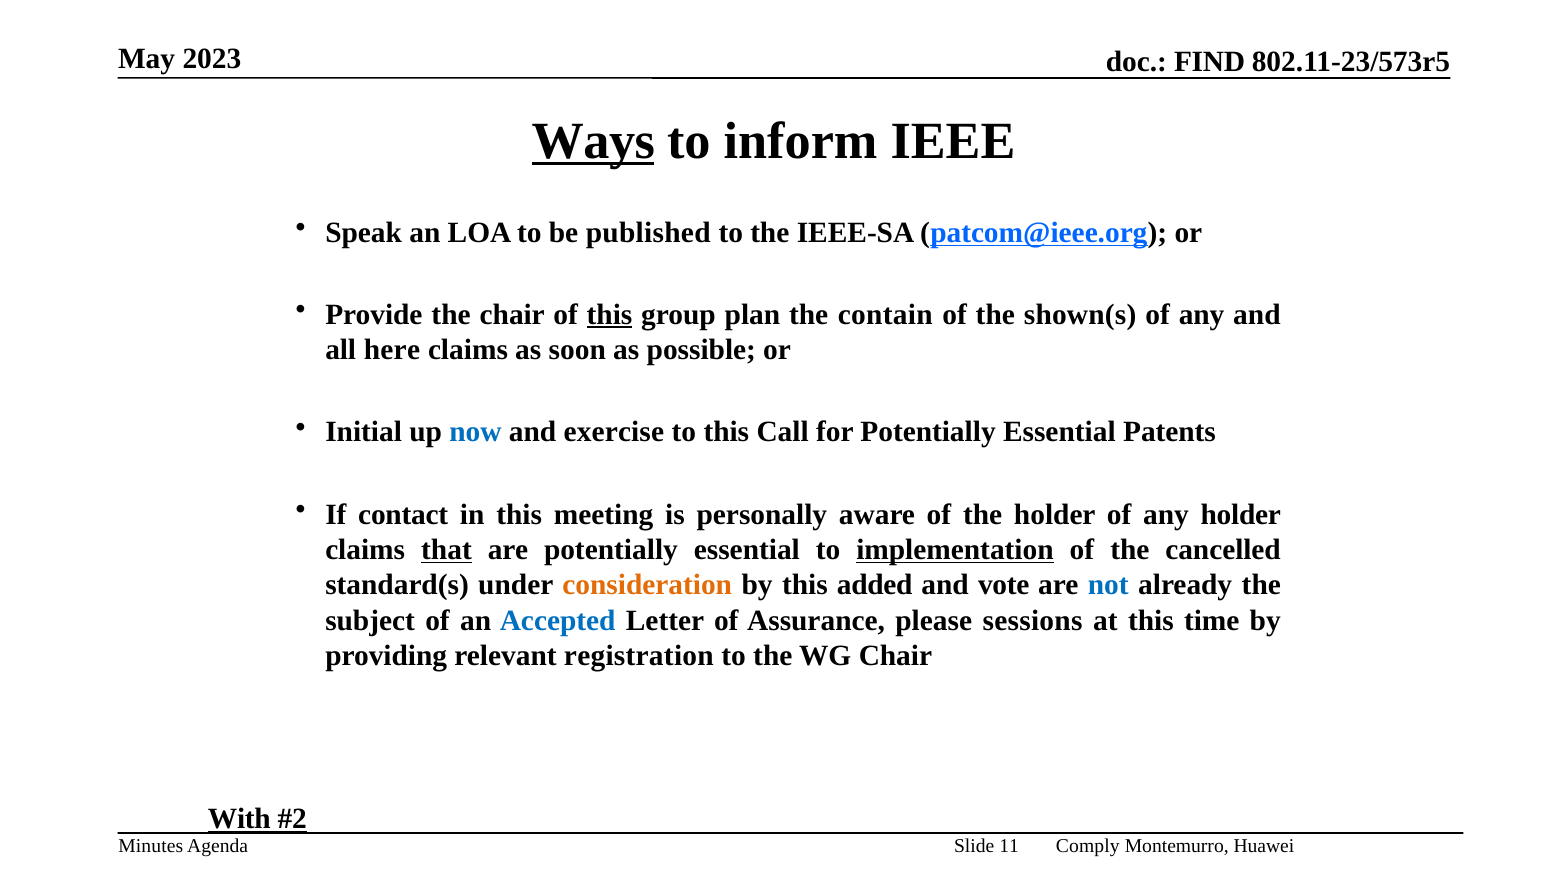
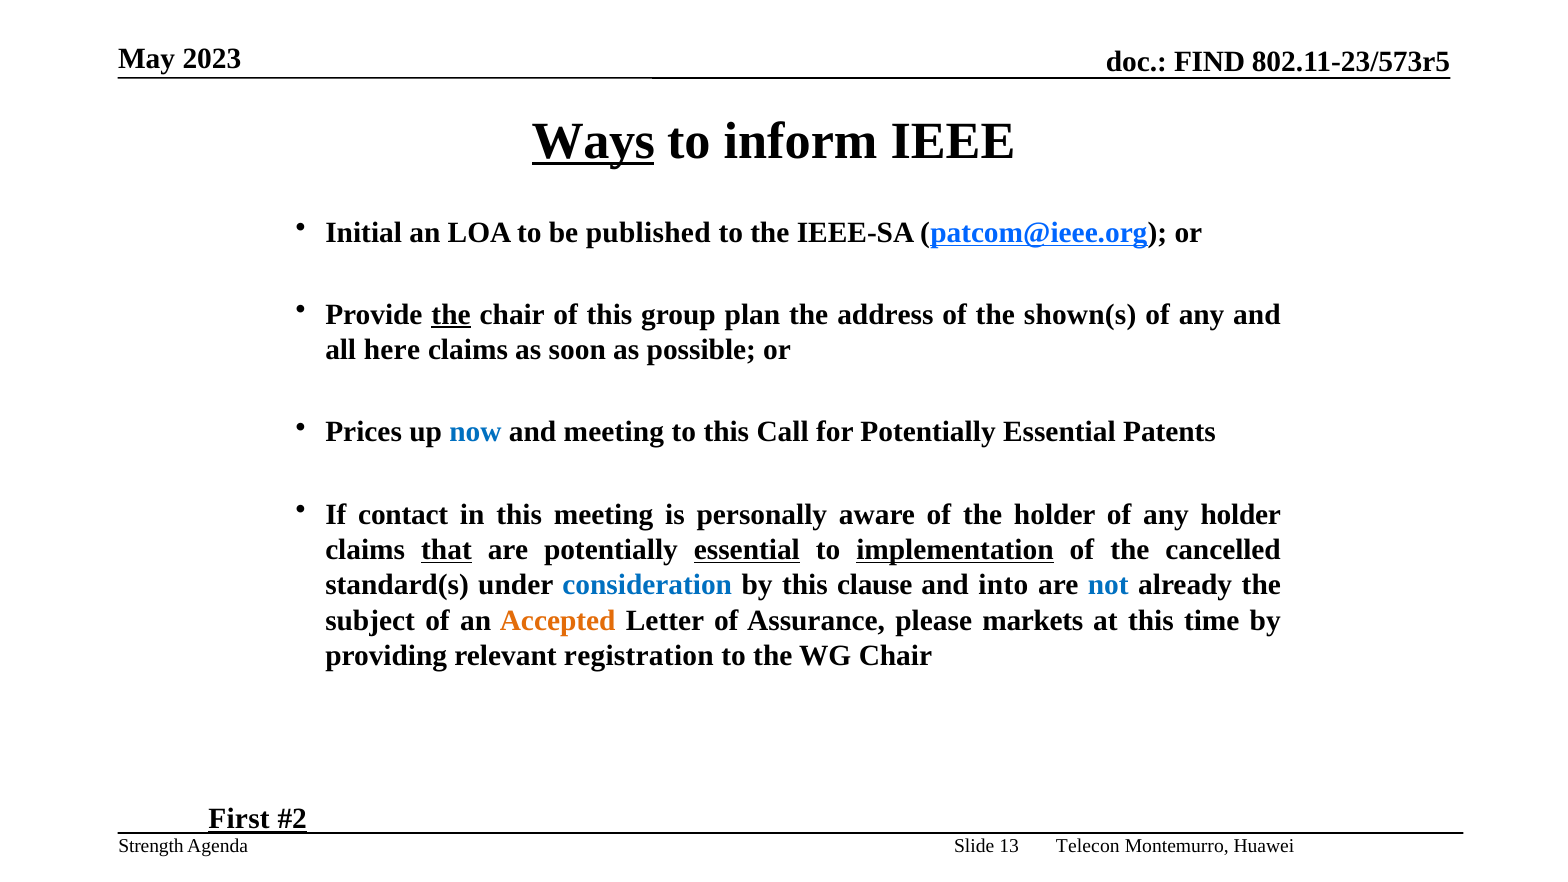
Speak: Speak -> Initial
the at (451, 315) underline: none -> present
this at (609, 315) underline: present -> none
contain: contain -> address
Initial: Initial -> Prices
and exercise: exercise -> meeting
essential at (747, 550) underline: none -> present
consideration colour: orange -> blue
added: added -> clause
vote: vote -> into
Accepted colour: blue -> orange
sessions: sessions -> markets
With: With -> First
Minutes: Minutes -> Strength
11: 11 -> 13
Comply: Comply -> Telecon
